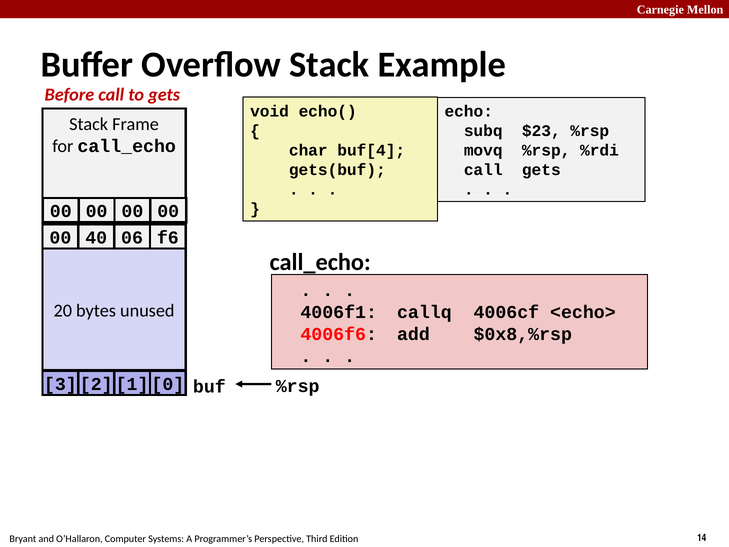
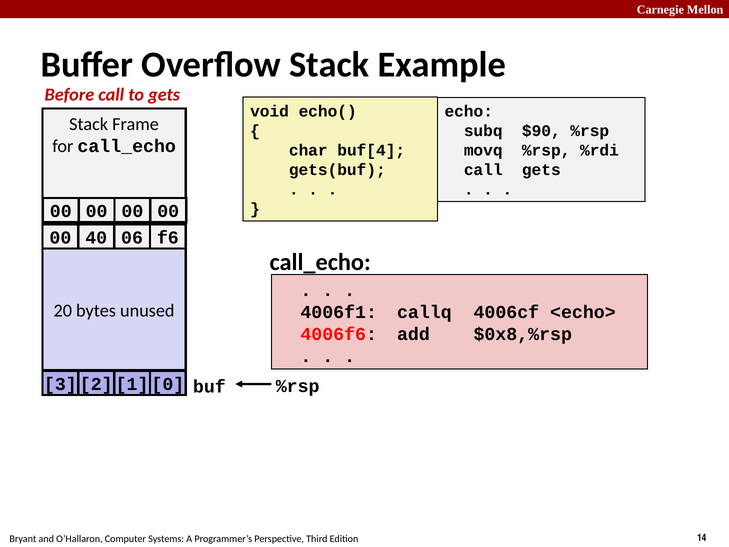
$23: $23 -> $90
